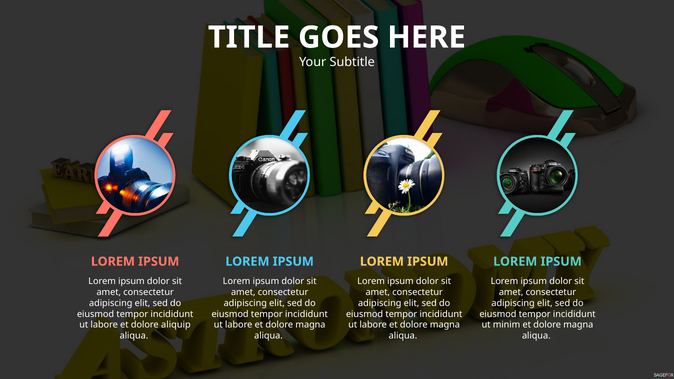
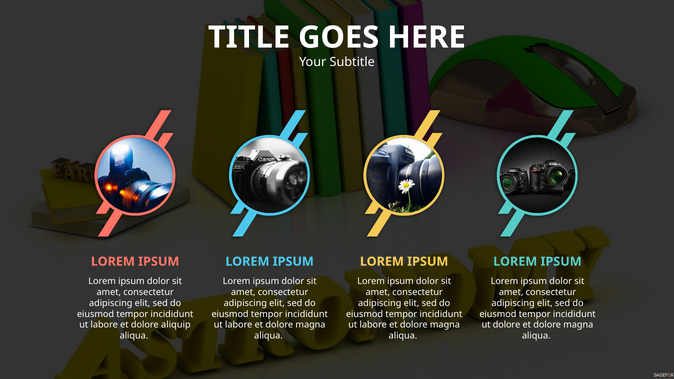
ut minim: minim -> dolore
